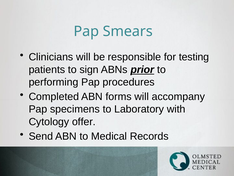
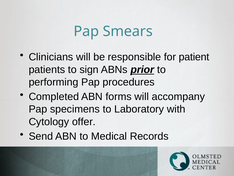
testing: testing -> patient
